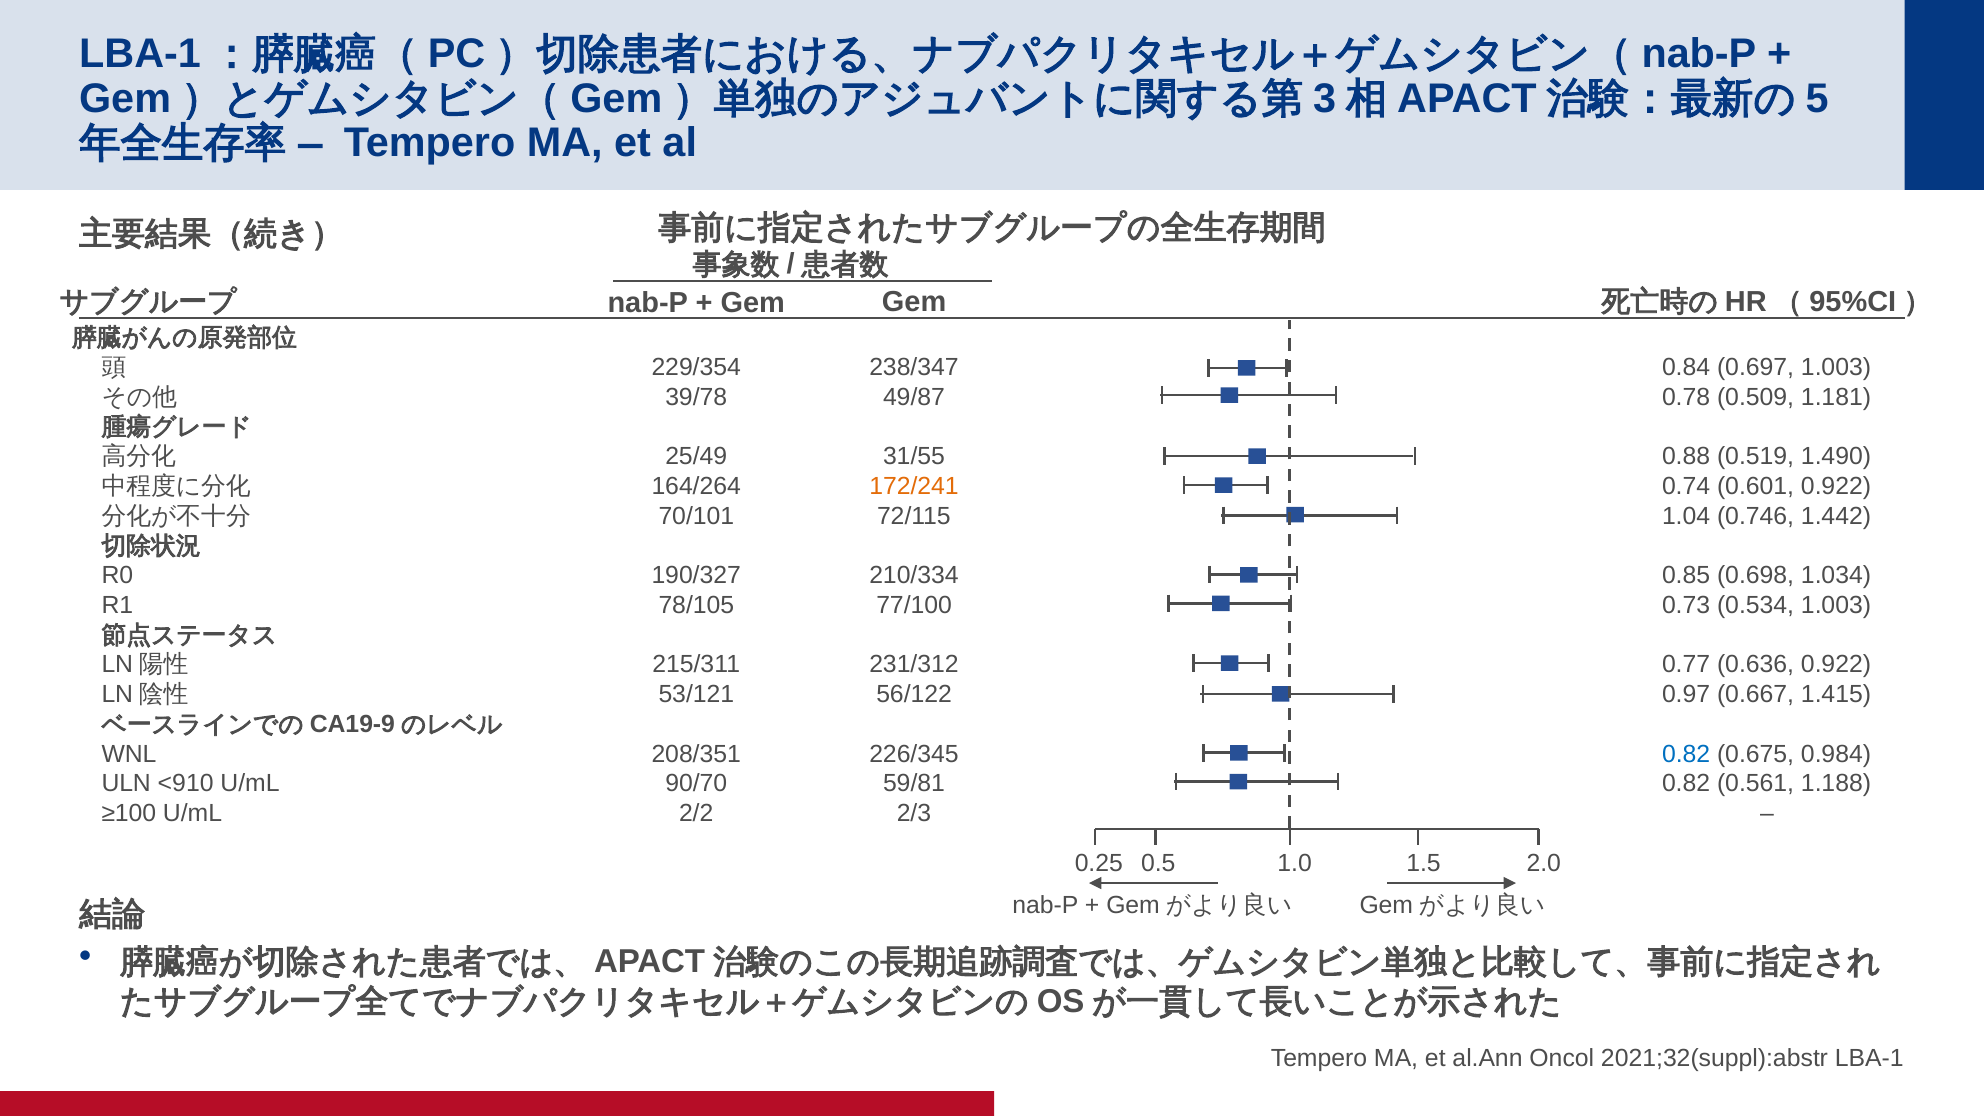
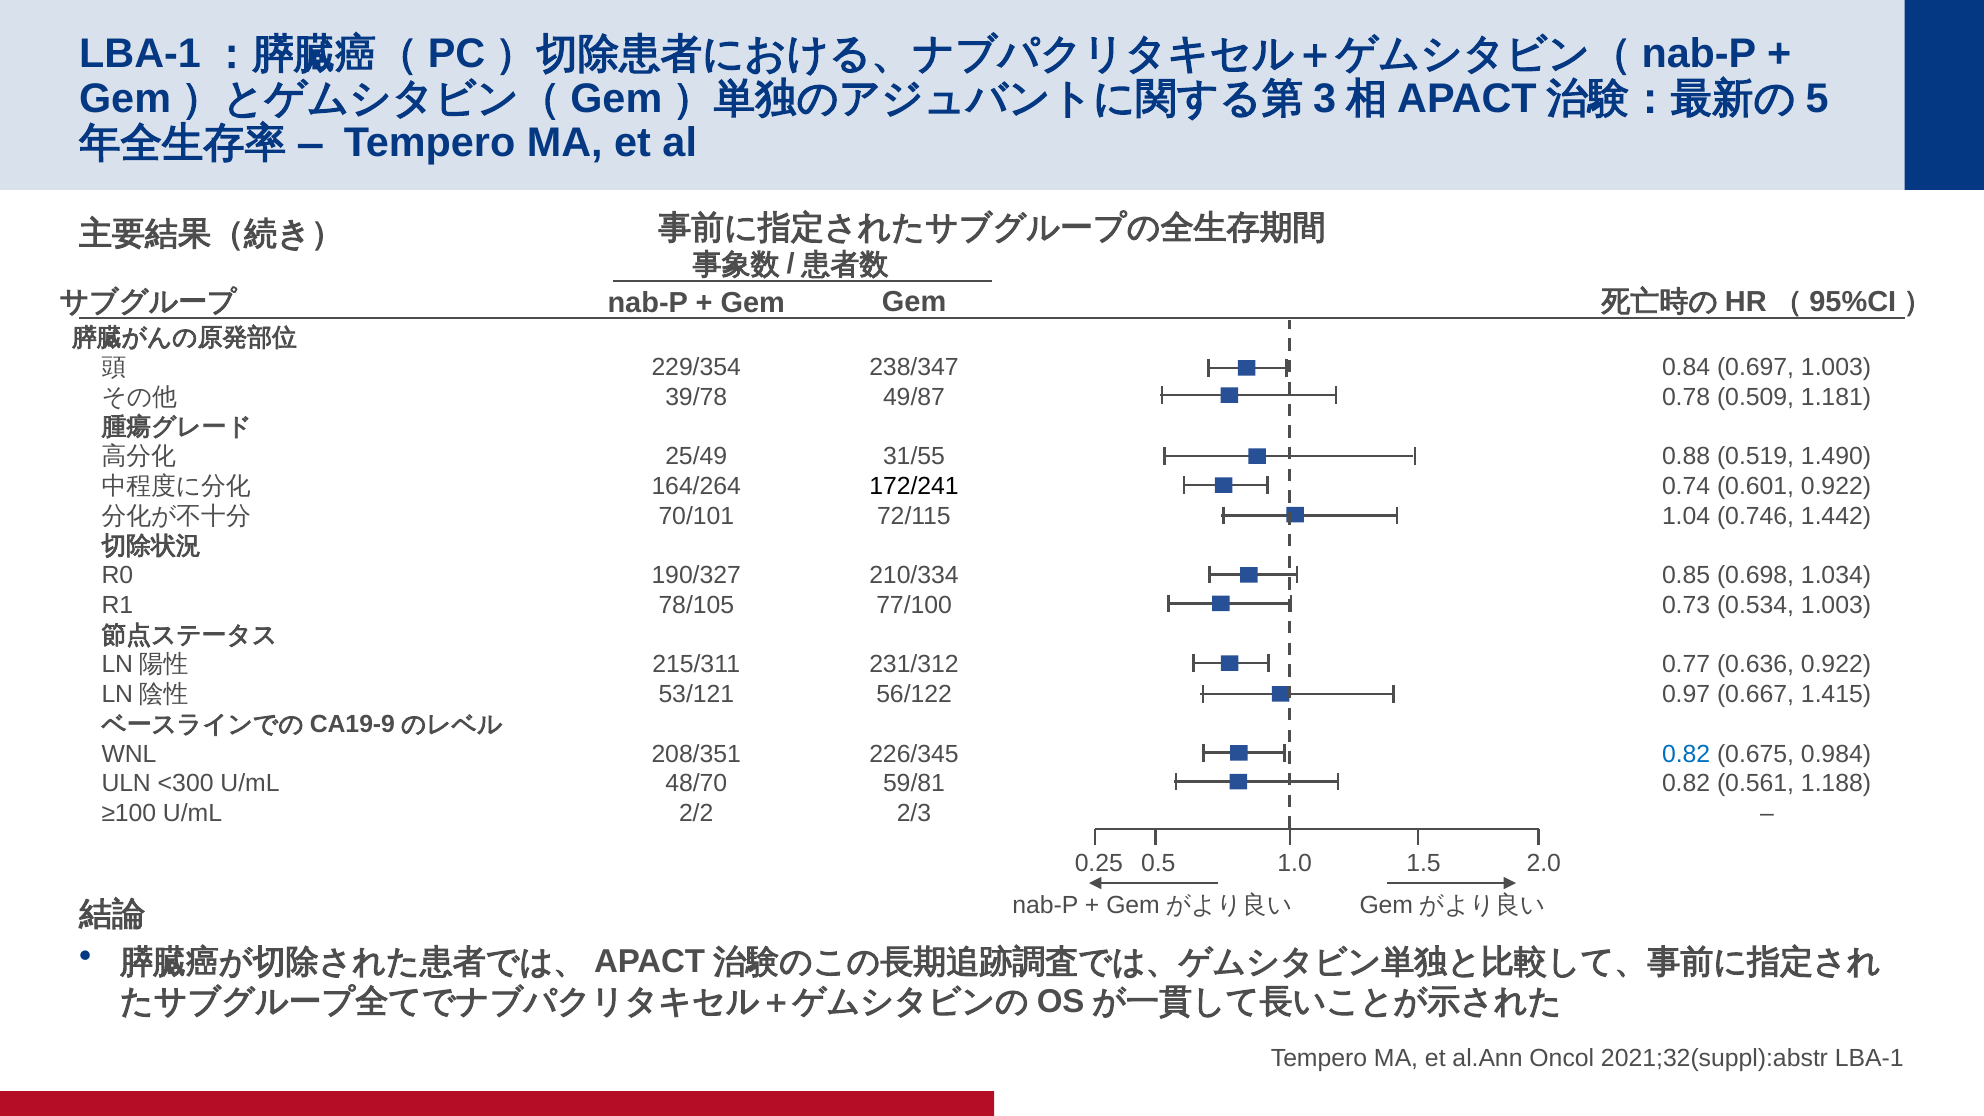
172/241 colour: orange -> black
<910: <910 -> <300
90/70: 90/70 -> 48/70
